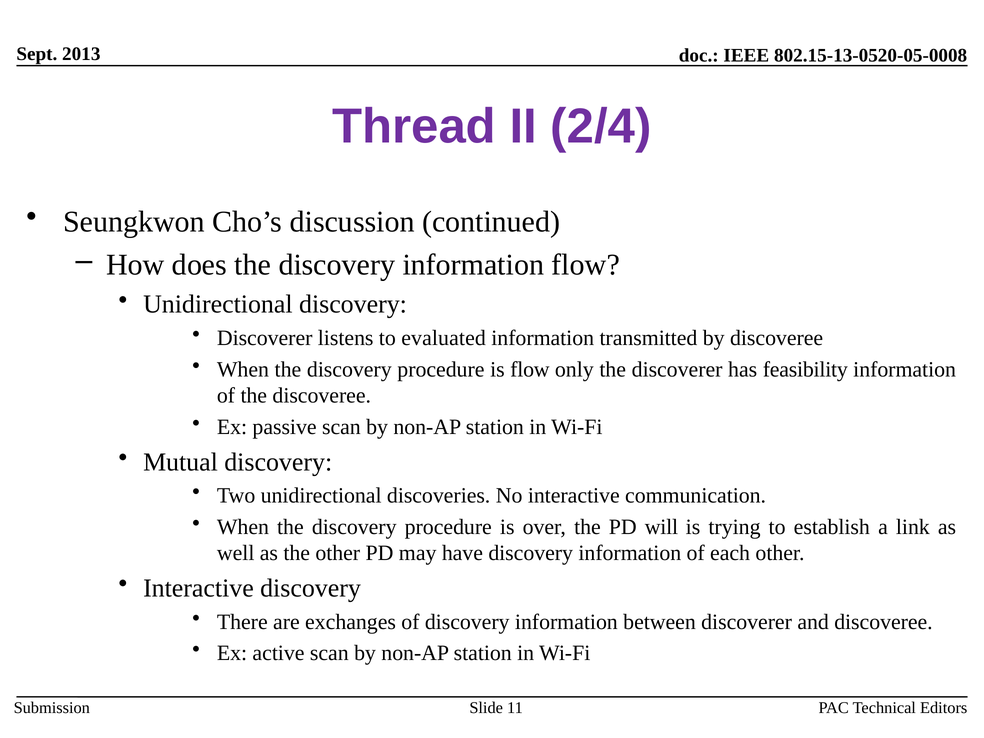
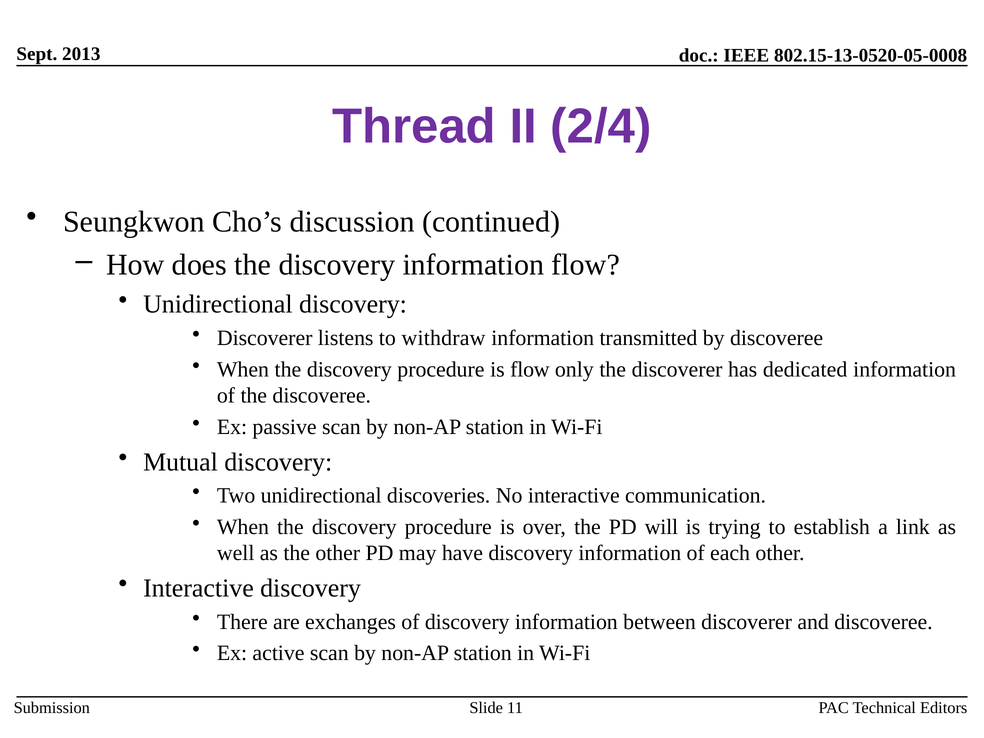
evaluated: evaluated -> withdraw
feasibility: feasibility -> dedicated
